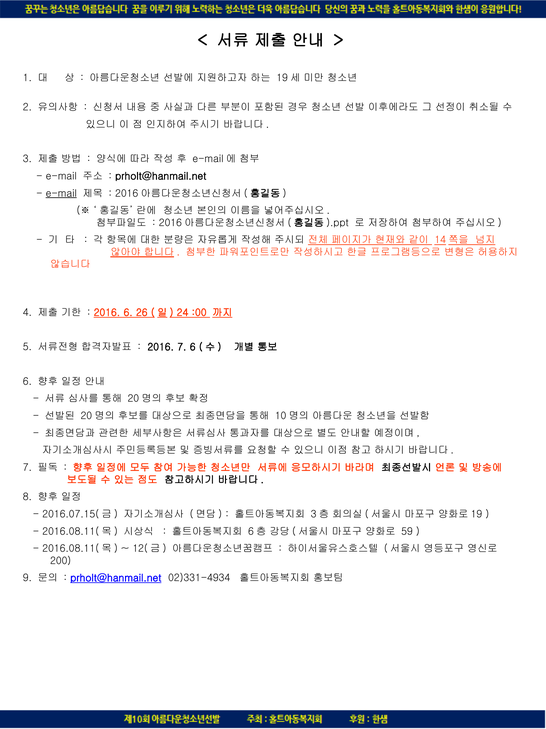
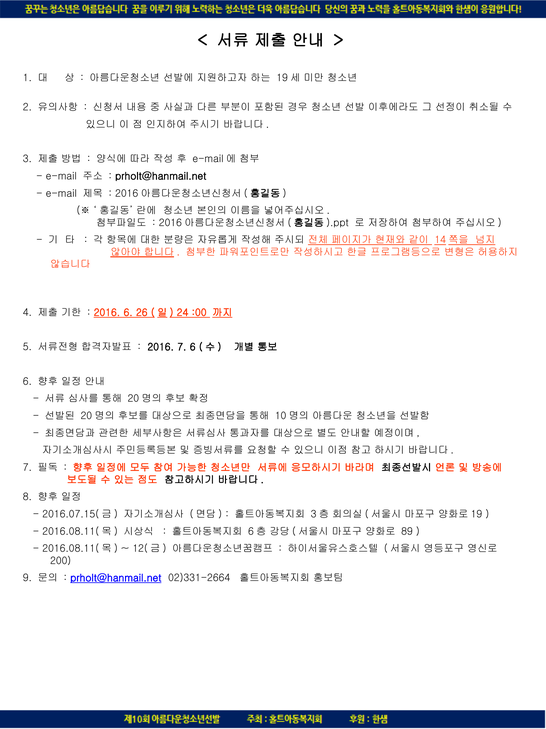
e-mail at (61, 193) underline: present -> none
59: 59 -> 89
02)331-4934: 02)331-4934 -> 02)331-2664
